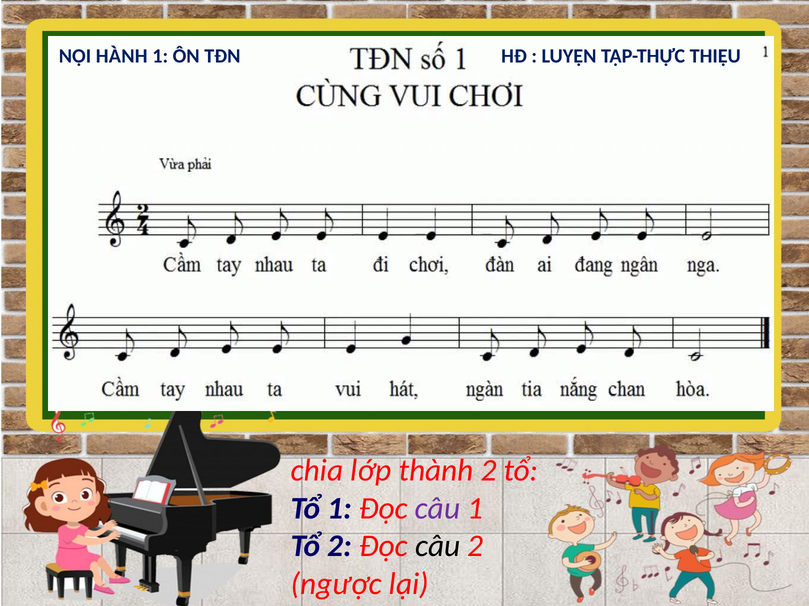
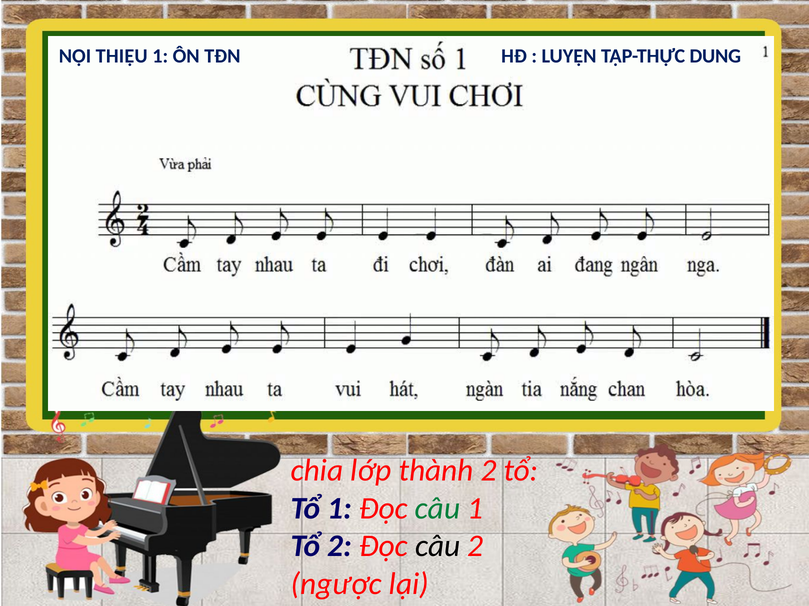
HÀNH: HÀNH -> THIỆU
THIỆU: THIỆU -> DUNG
câu at (438, 509) colour: purple -> green
